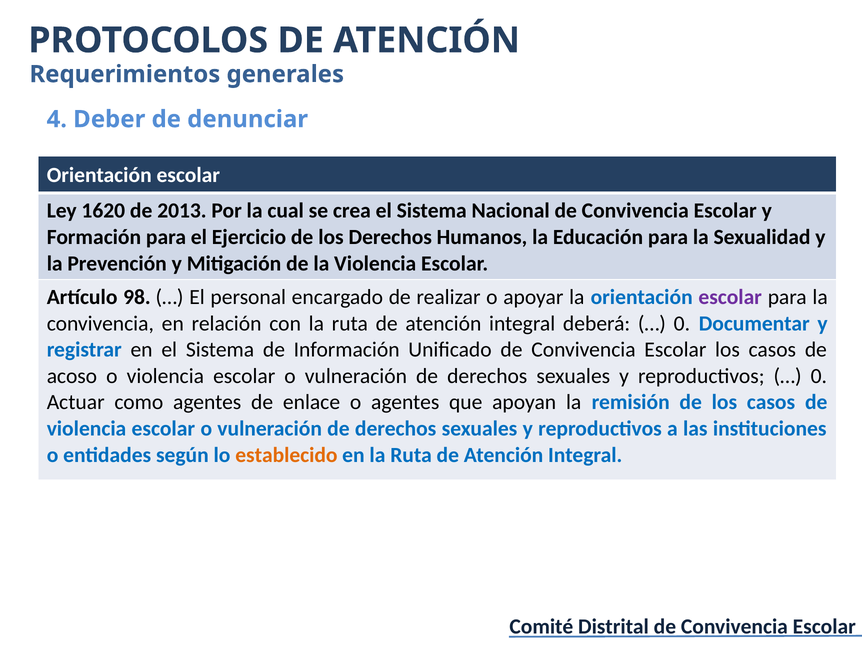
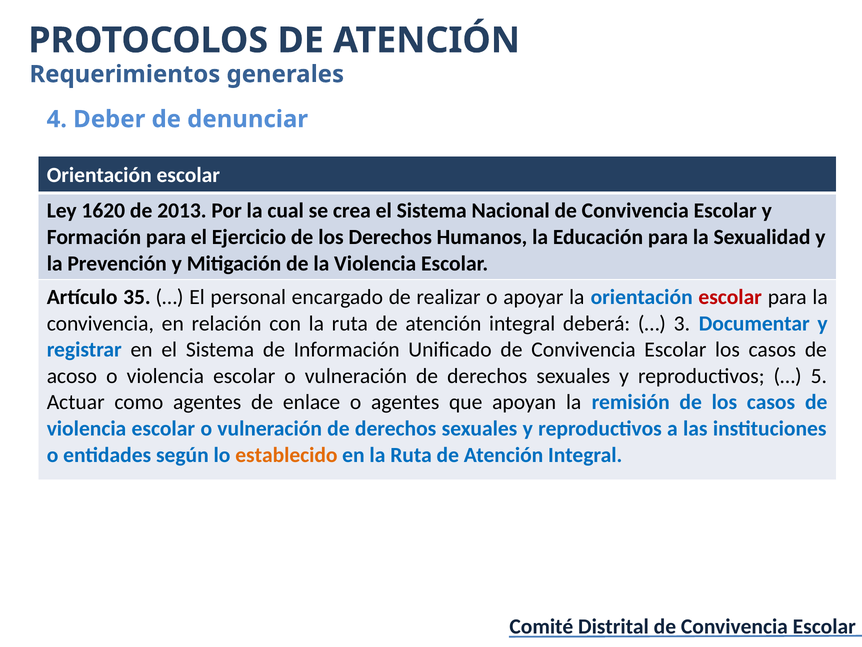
98: 98 -> 35
escolar at (730, 297) colour: purple -> red
0 at (682, 323): 0 -> 3
0 at (819, 376): 0 -> 5
